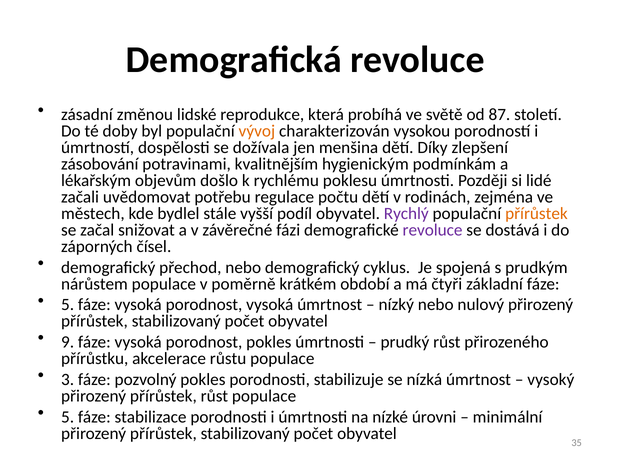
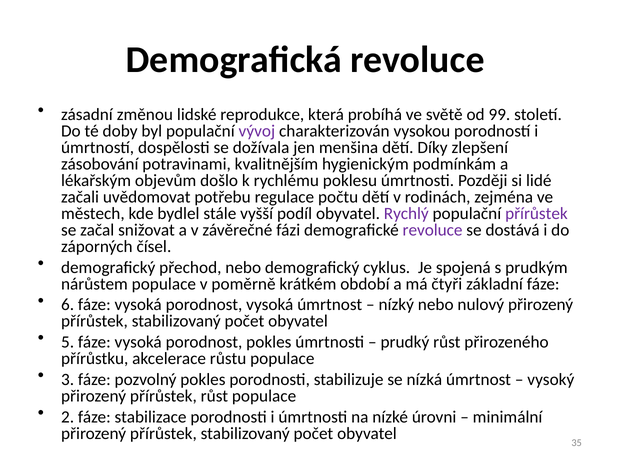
87: 87 -> 99
vývoj colour: orange -> purple
přírůstek at (536, 214) colour: orange -> purple
5 at (68, 305): 5 -> 6
9: 9 -> 5
5 at (68, 417): 5 -> 2
